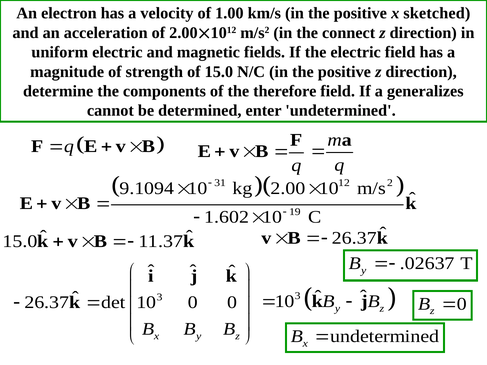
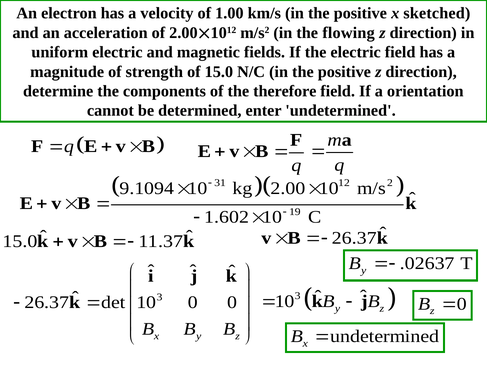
connect: connect -> flowing
generalizes: generalizes -> orientation
